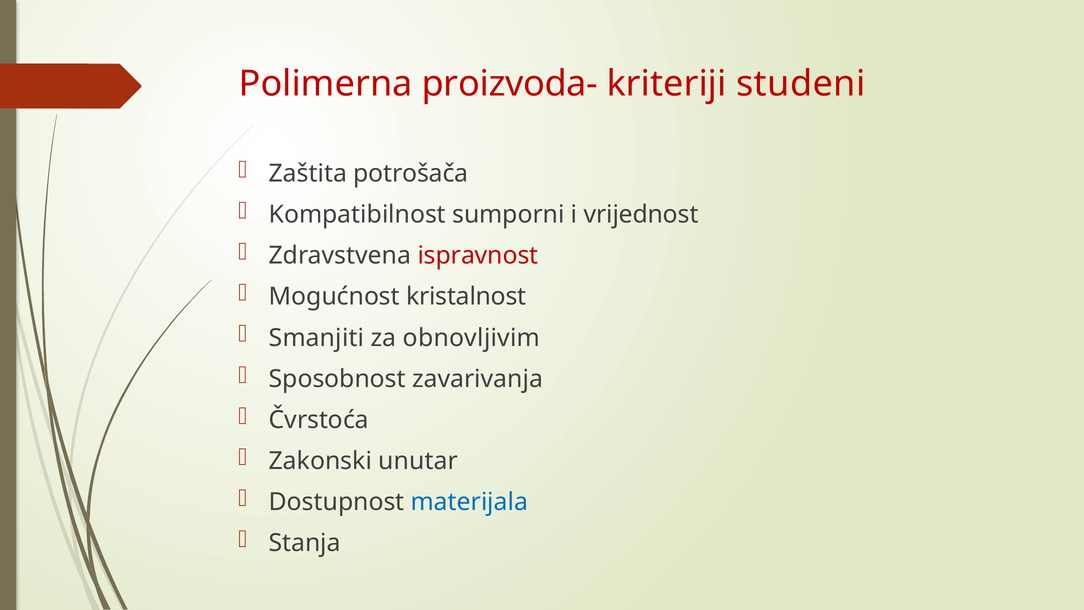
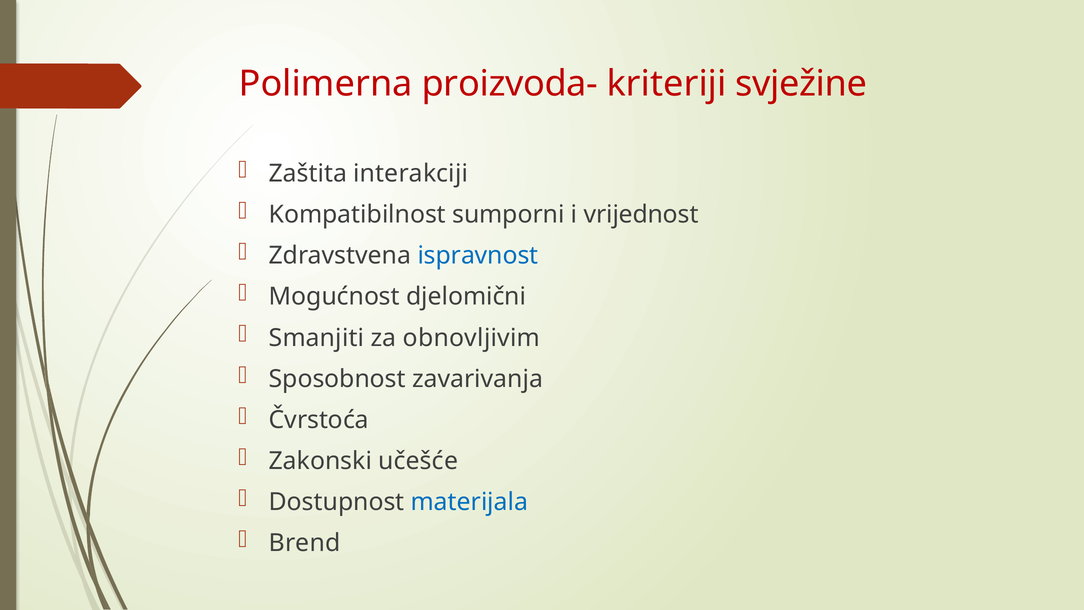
studeni: studeni -> svježine
potrošača: potrošača -> interakciji
ispravnost colour: red -> blue
kristalnost: kristalnost -> djelomični
unutar: unutar -> učešće
Stanja: Stanja -> Brend
